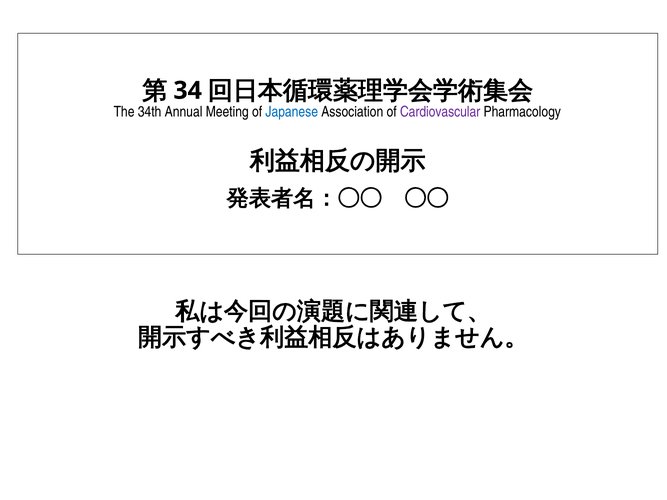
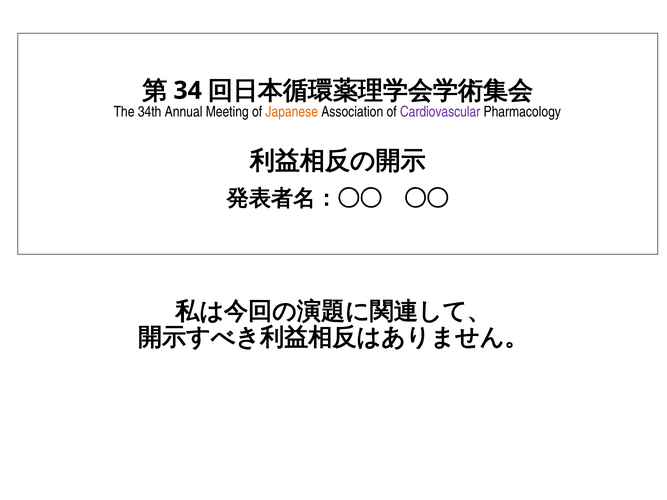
Japanese colour: blue -> orange
